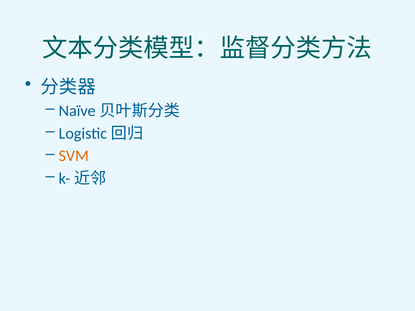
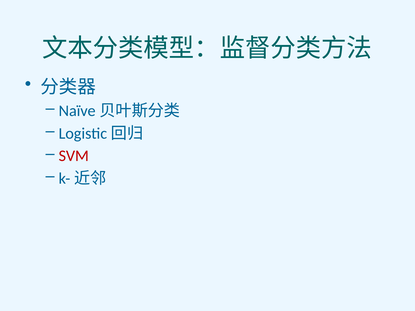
SVM colour: orange -> red
